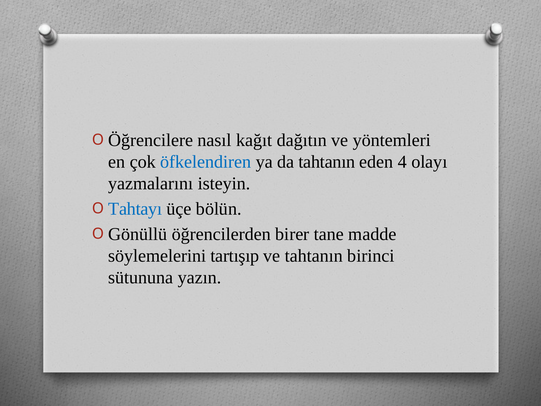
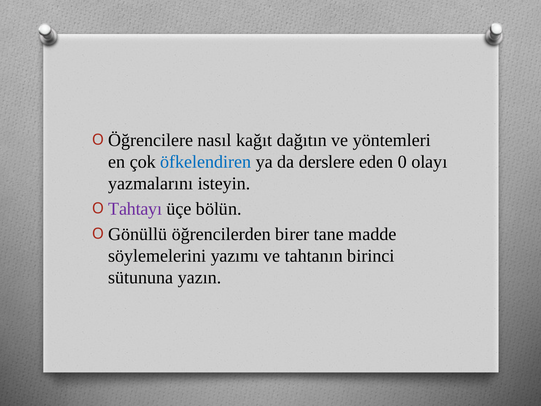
da tahtanın: tahtanın -> derslere
4: 4 -> 0
Tahtayı colour: blue -> purple
tartışıp: tartışıp -> yazımı
